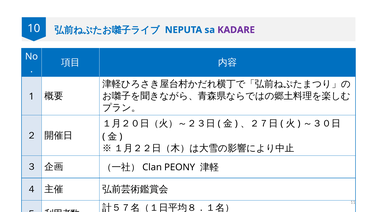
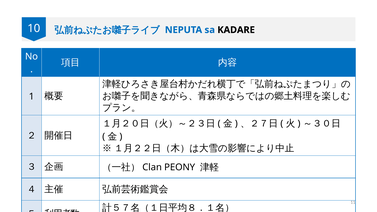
KADARE colour: purple -> black
